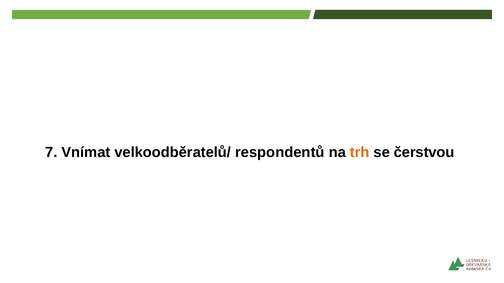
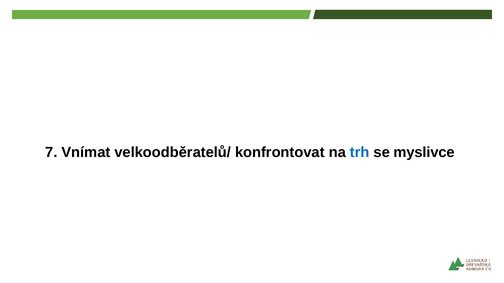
respondentů: respondentů -> konfrontovat
trh colour: orange -> blue
čerstvou: čerstvou -> myslivce
